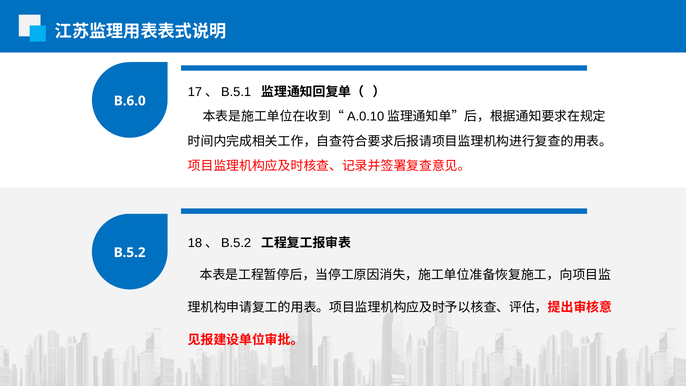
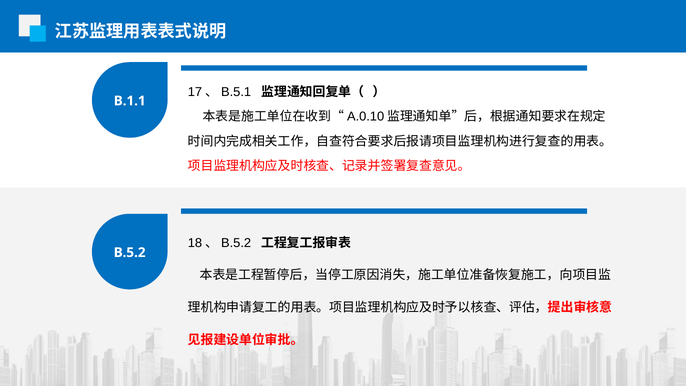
B.6.0: B.6.0 -> B.1.1
